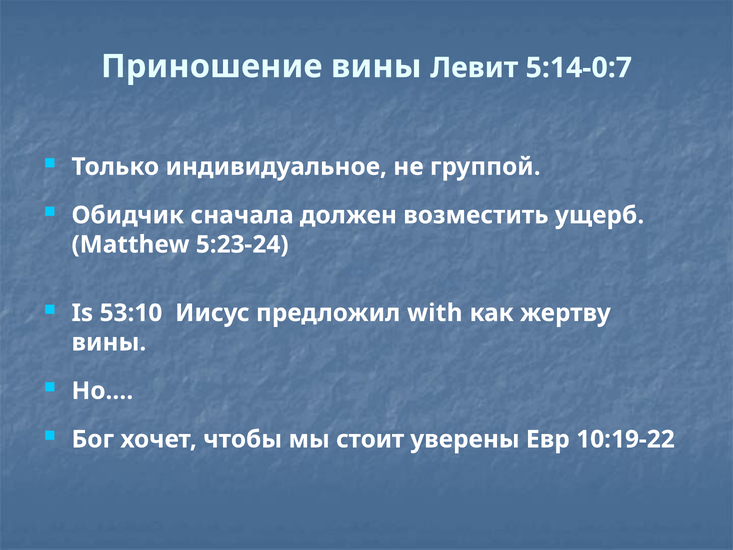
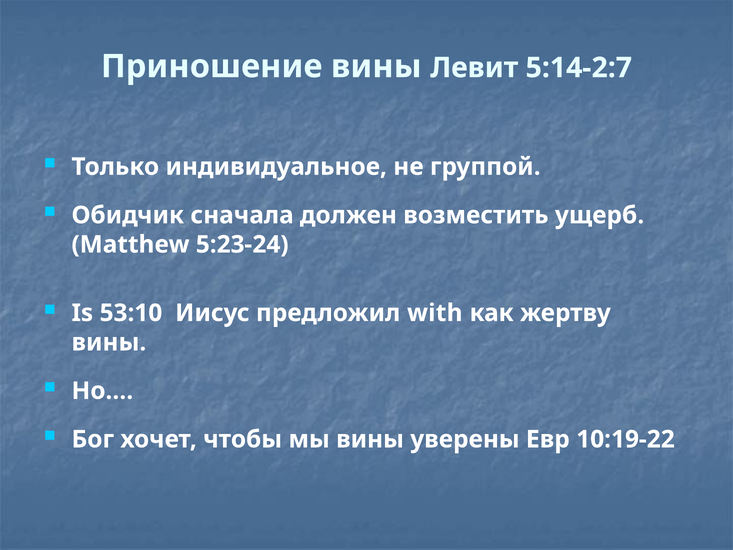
5:14-0:7: 5:14-0:7 -> 5:14-2:7
мы стоит: стоит -> вины
